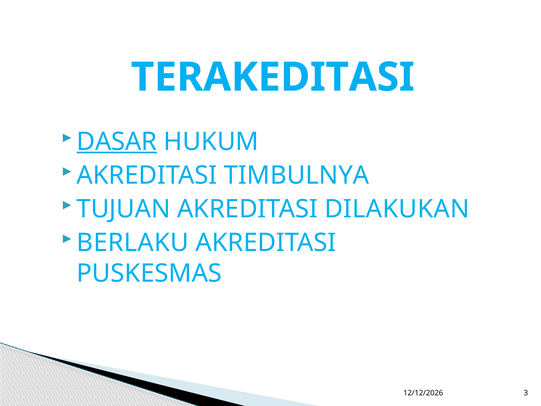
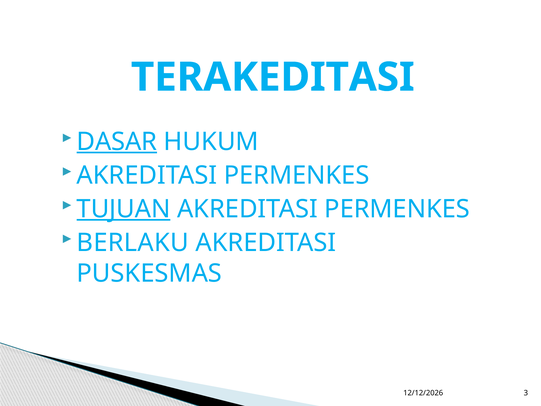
TIMBULNYA at (297, 175): TIMBULNYA -> PERMENKES
TUJUAN underline: none -> present
DILAKUKAN at (397, 209): DILAKUKAN -> PERMENKES
